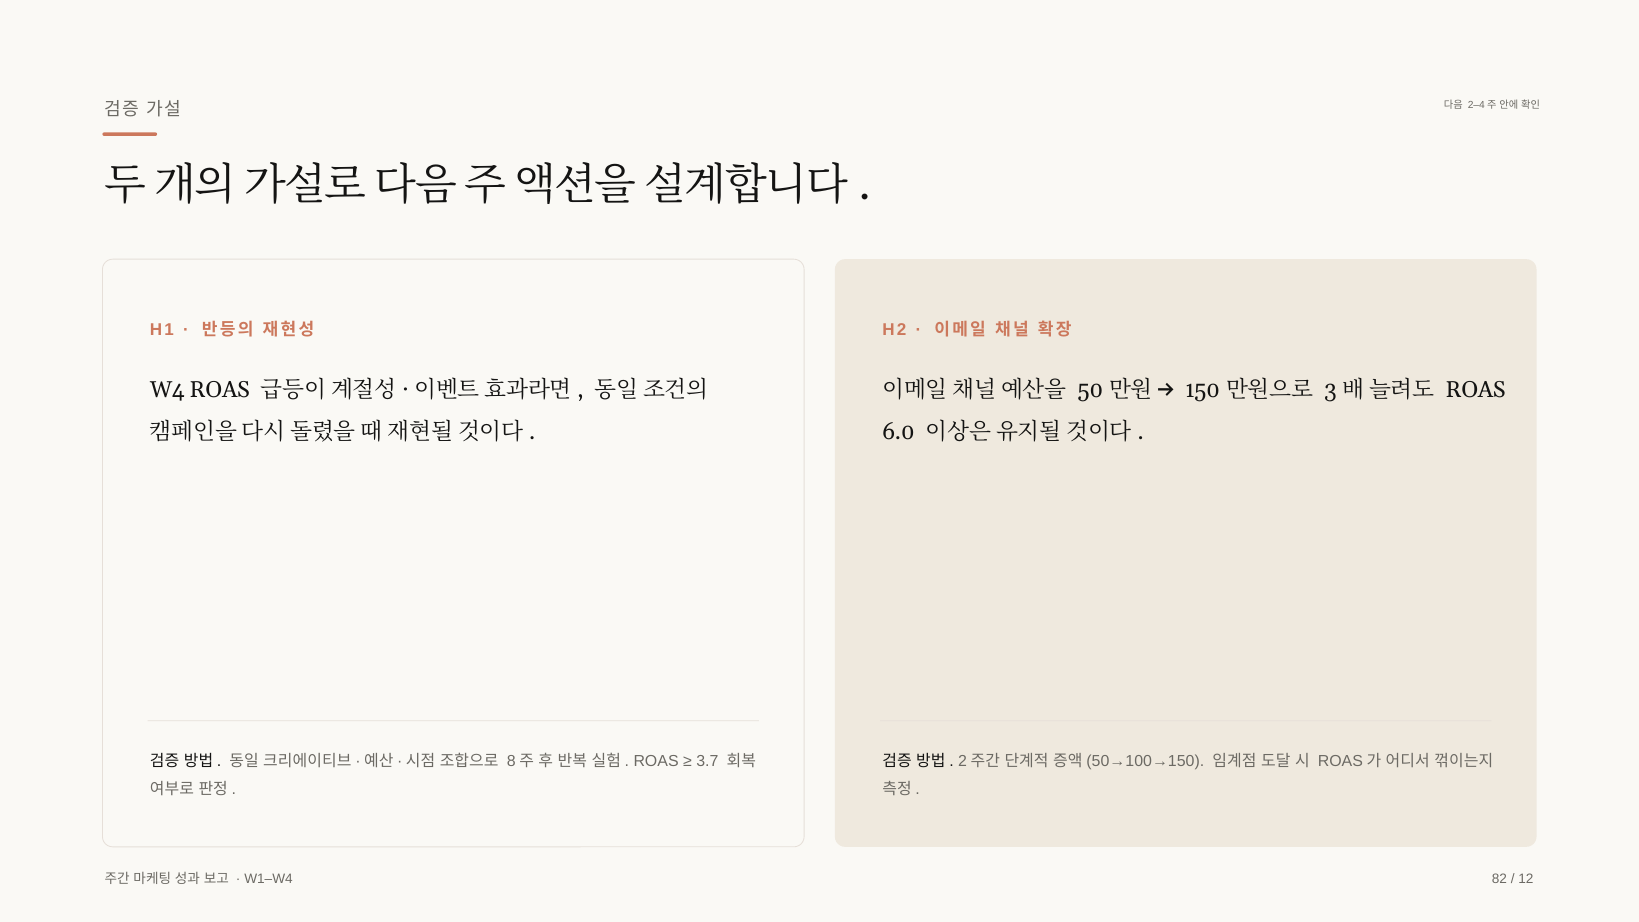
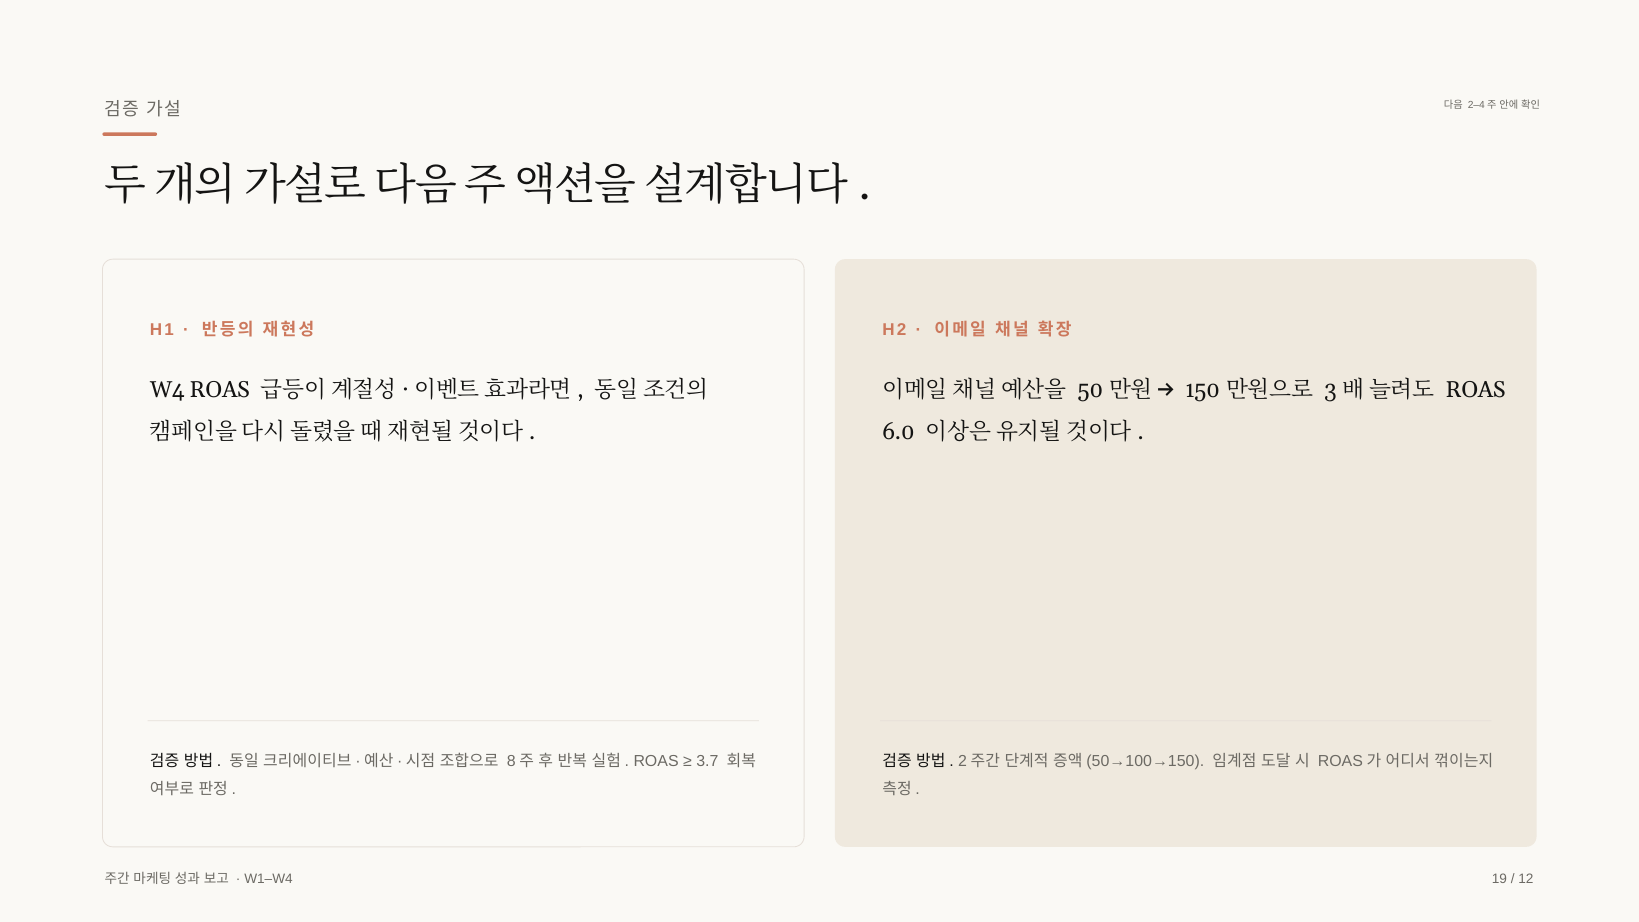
82: 82 -> 19
